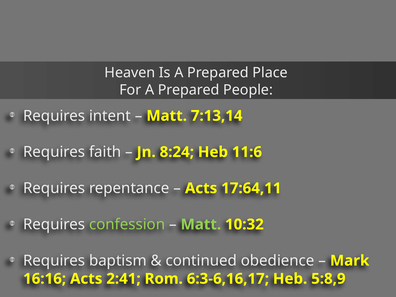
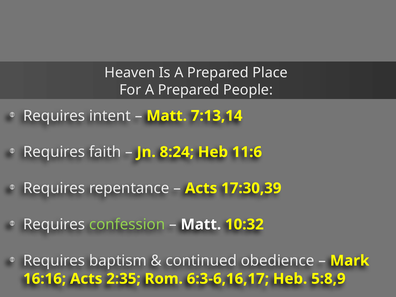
17:64,11: 17:64,11 -> 17:30,39
Matt at (201, 224) colour: light green -> white
2:41: 2:41 -> 2:35
